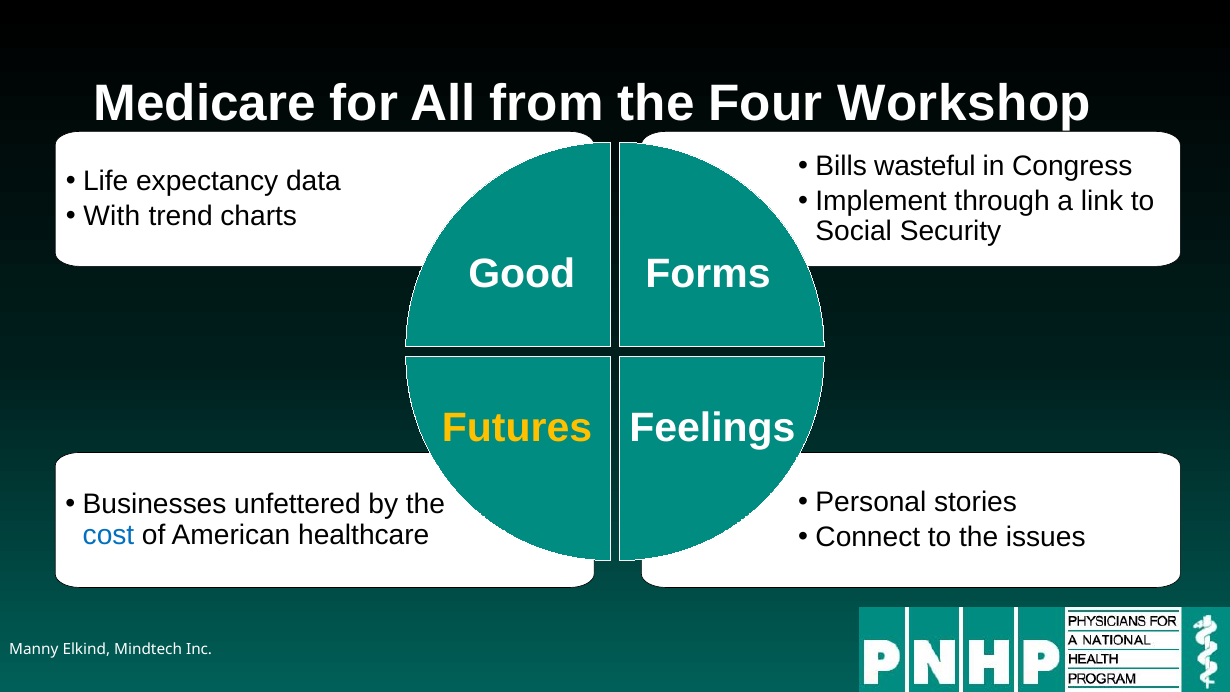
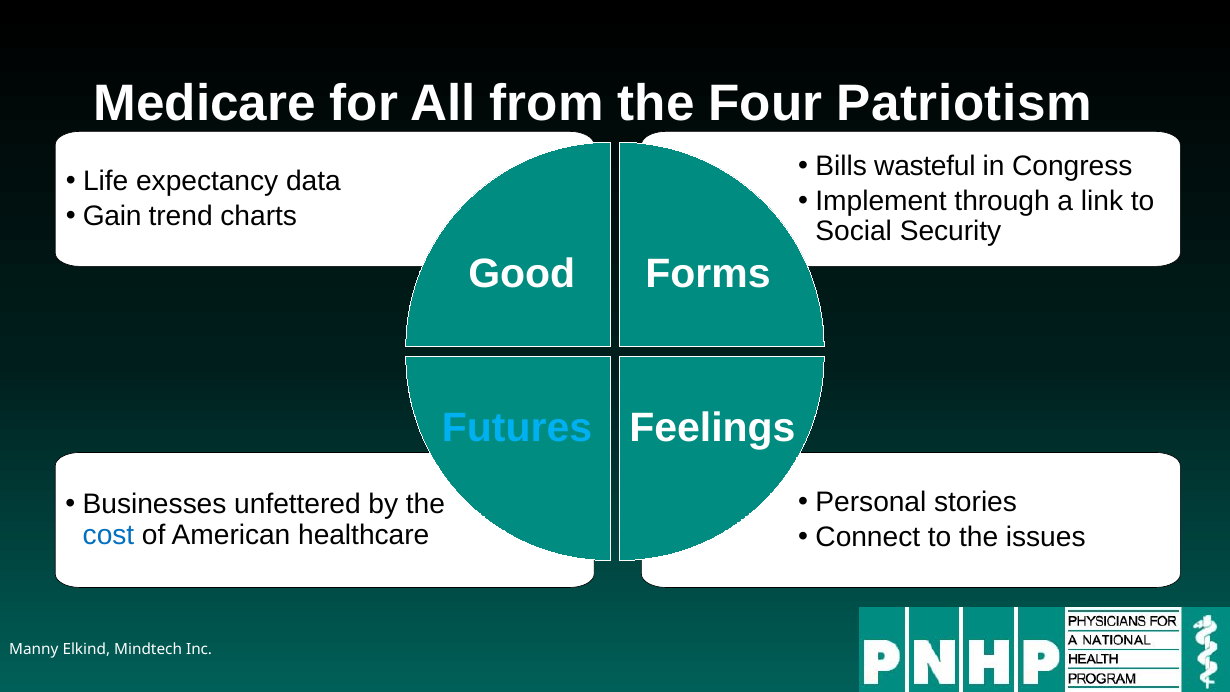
Workshop: Workshop -> Patriotism
With: With -> Gain
Futures colour: yellow -> light blue
